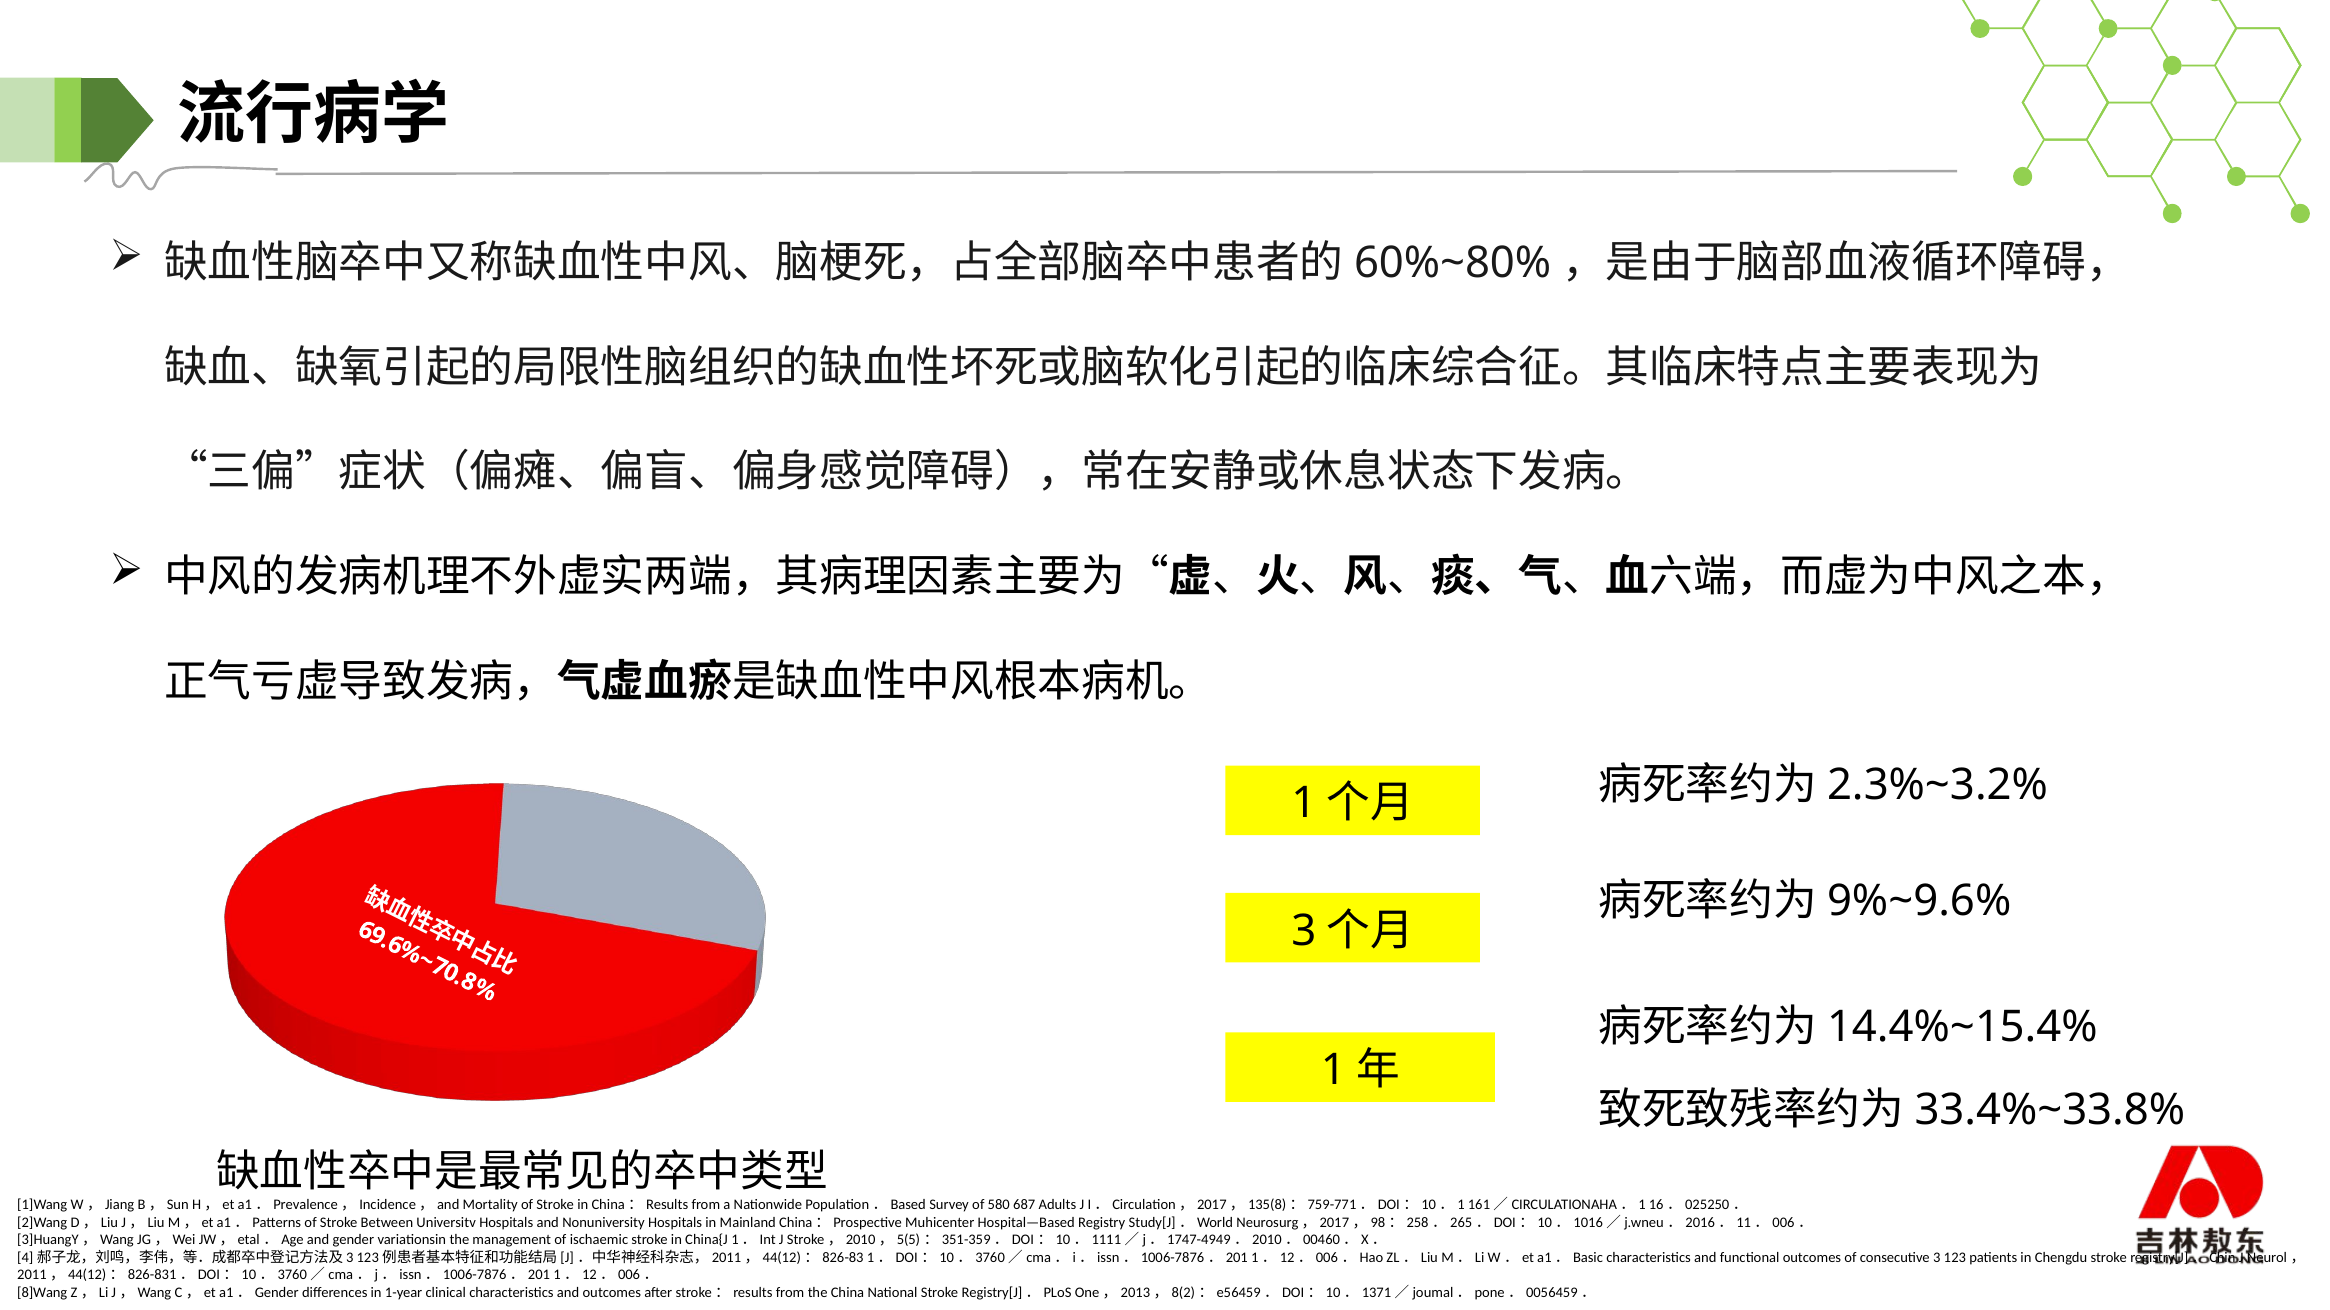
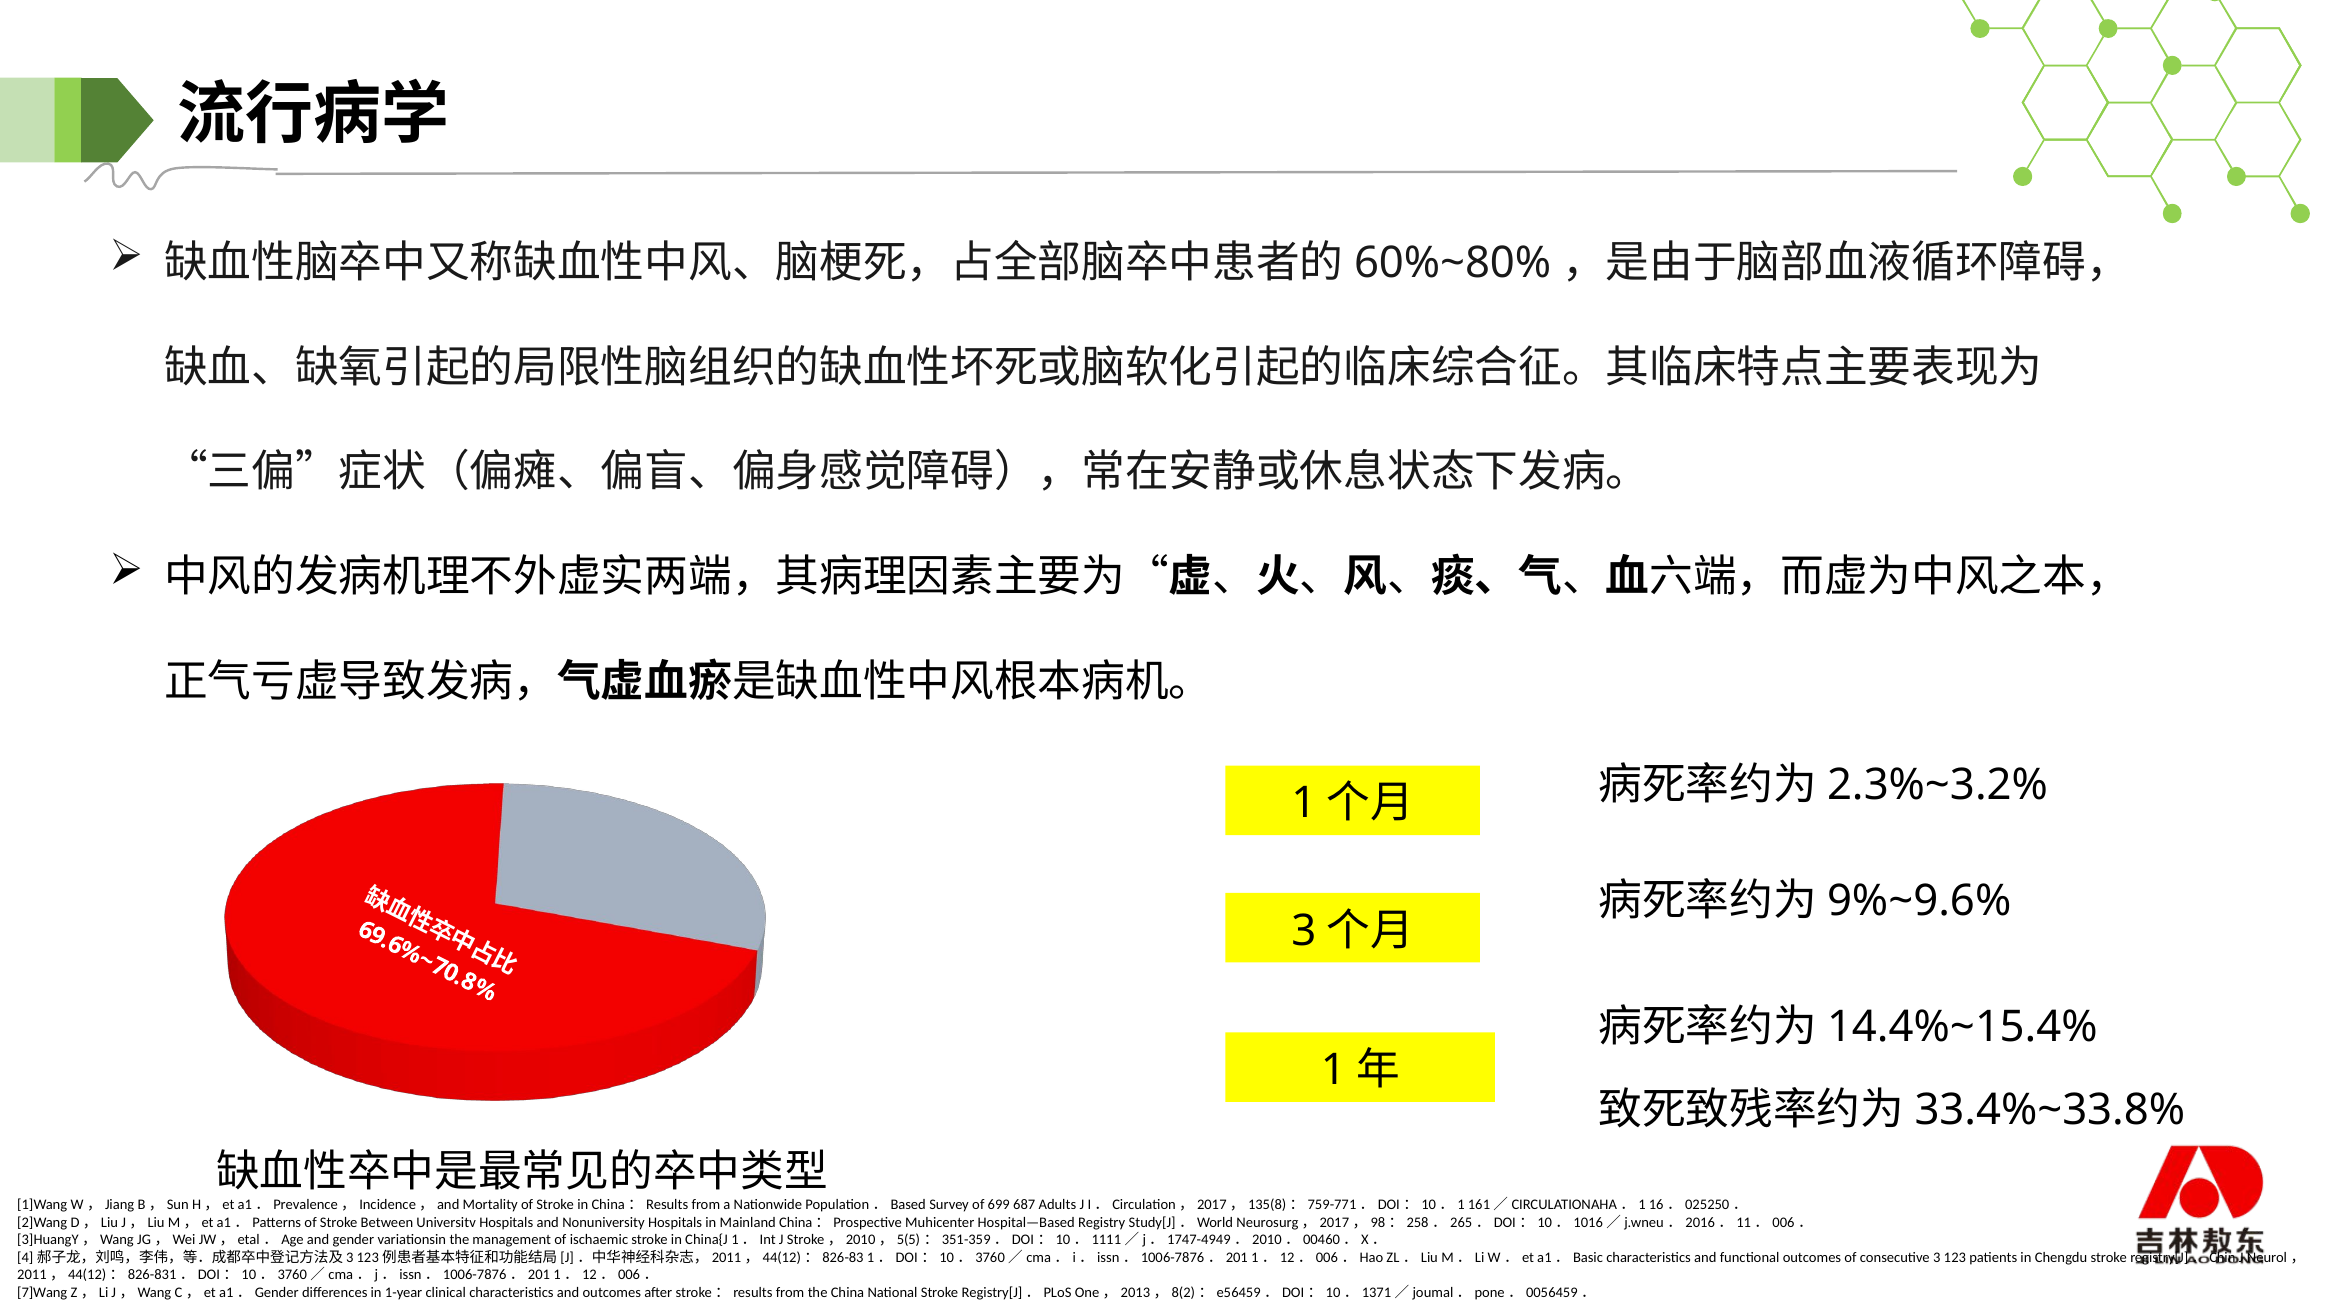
580: 580 -> 699
8]Wang: 8]Wang -> 7]Wang
